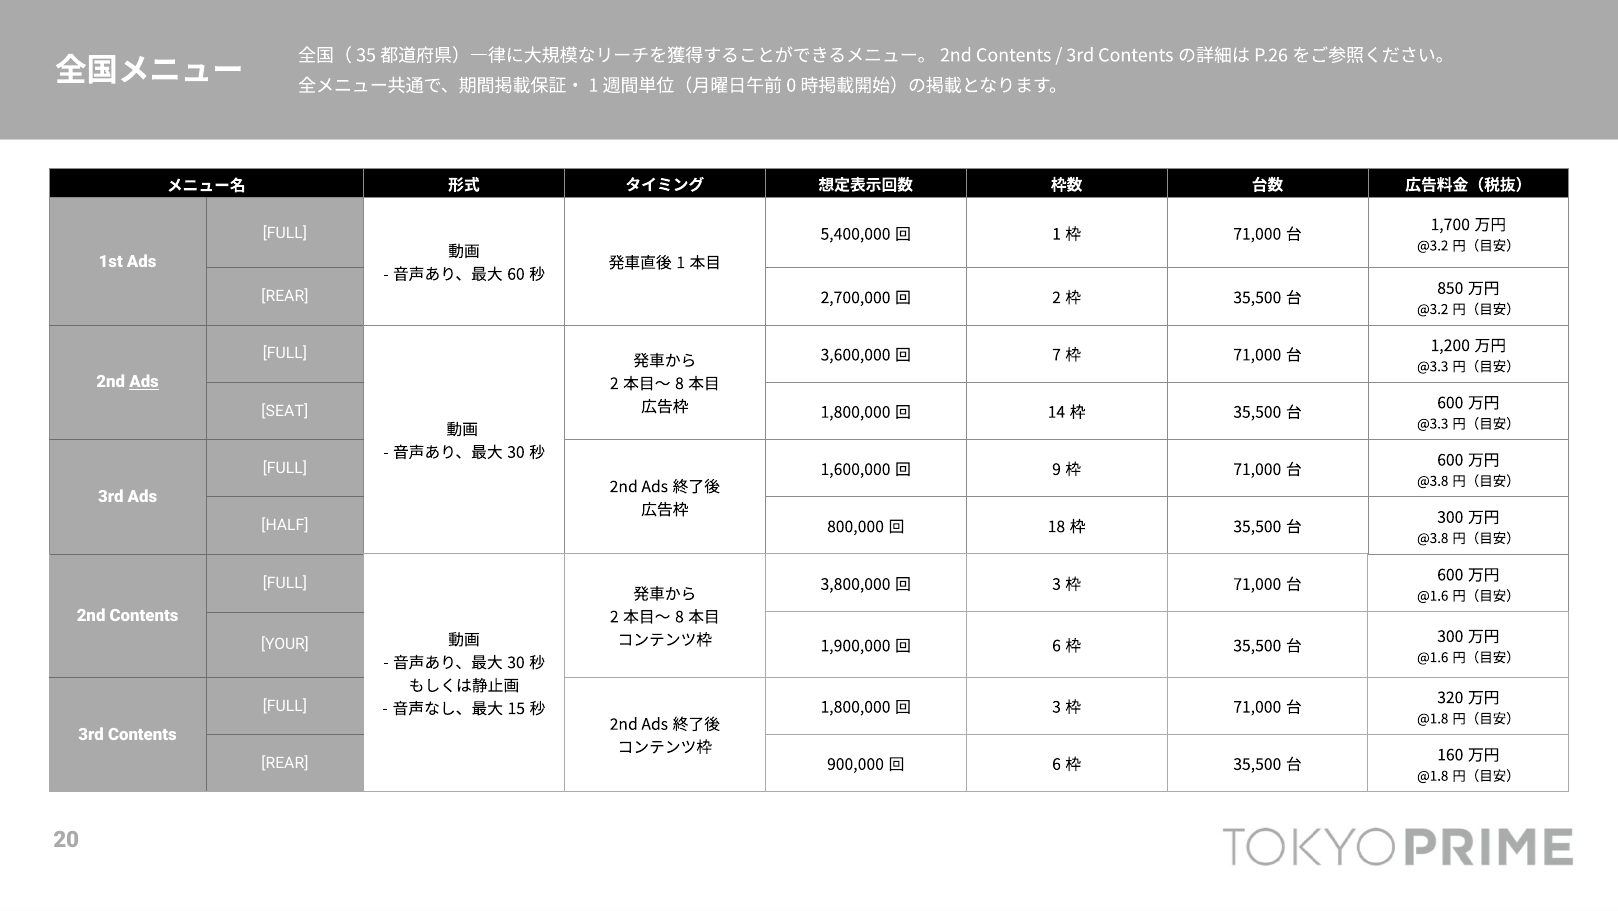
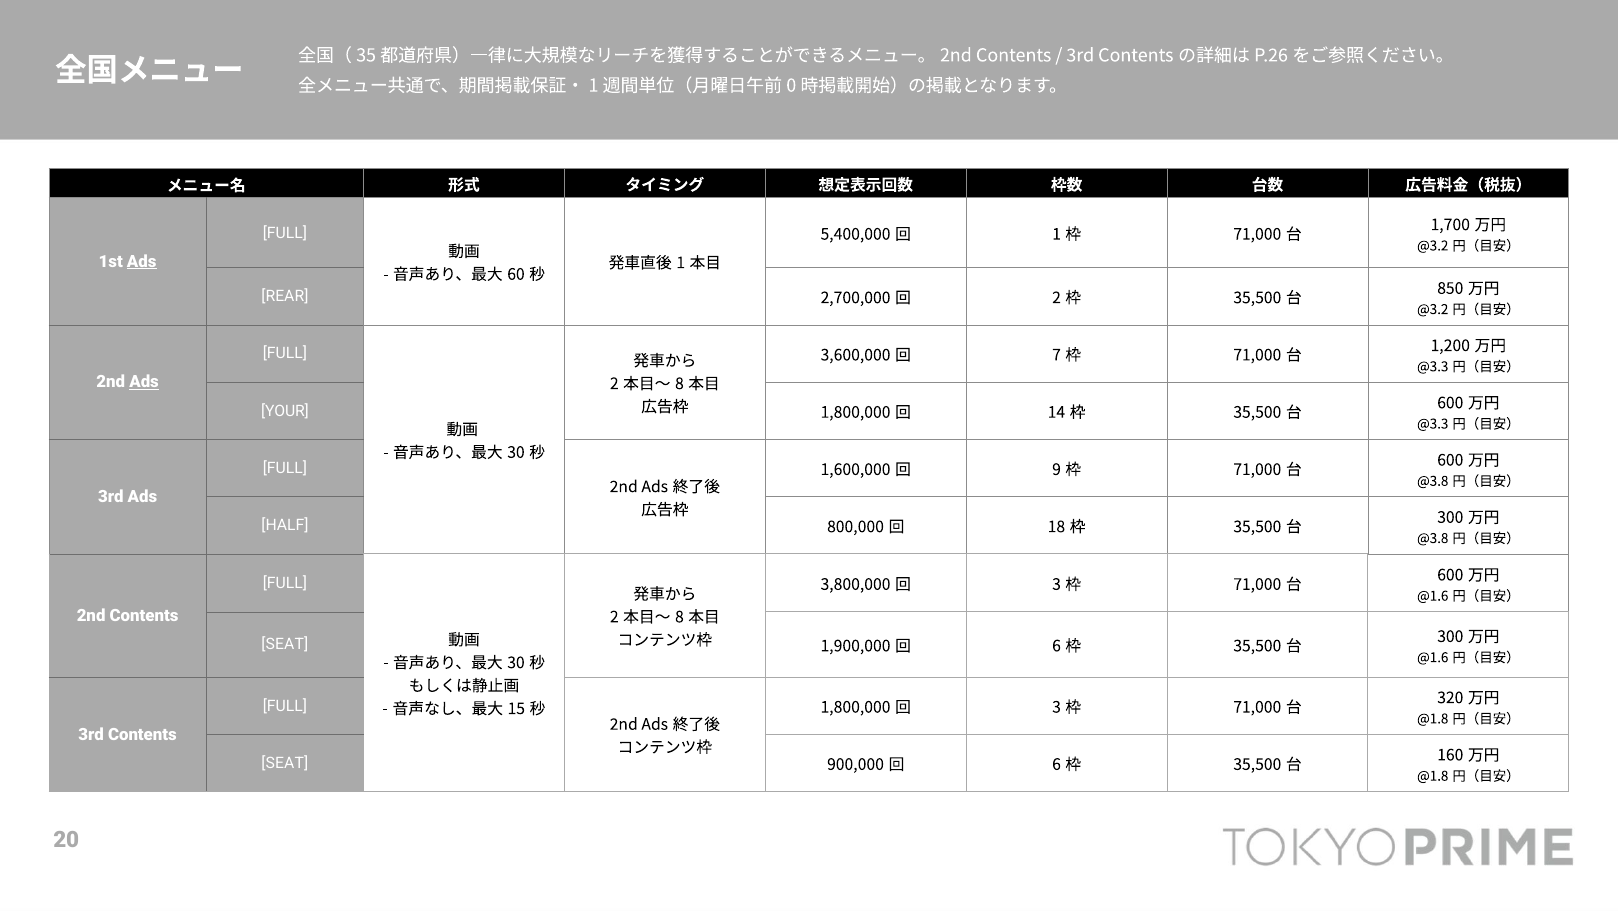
Ads at (142, 261) underline: none -> present
SEAT: SEAT -> YOUR
YOUR at (285, 644): YOUR -> SEAT
REAR at (285, 763): REAR -> SEAT
